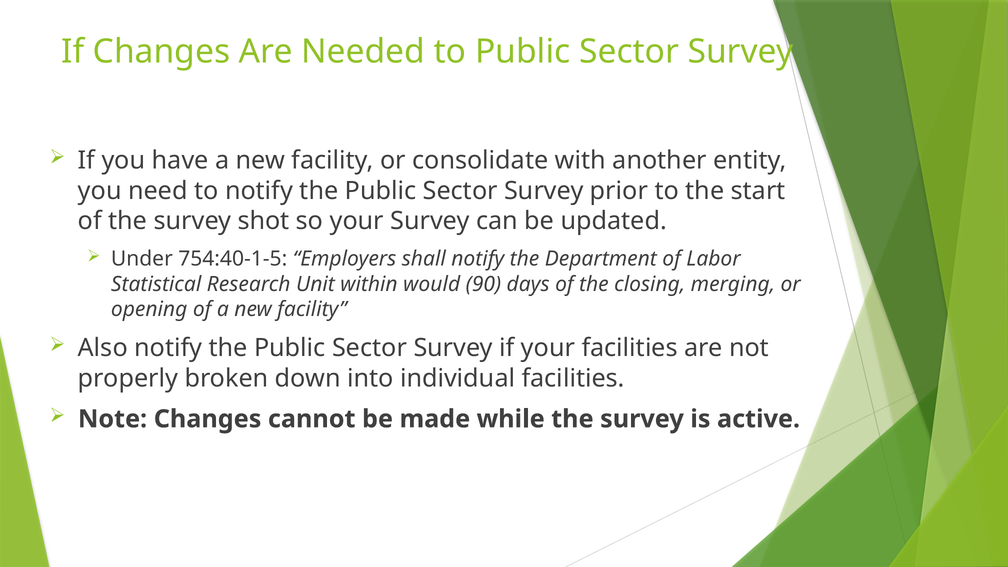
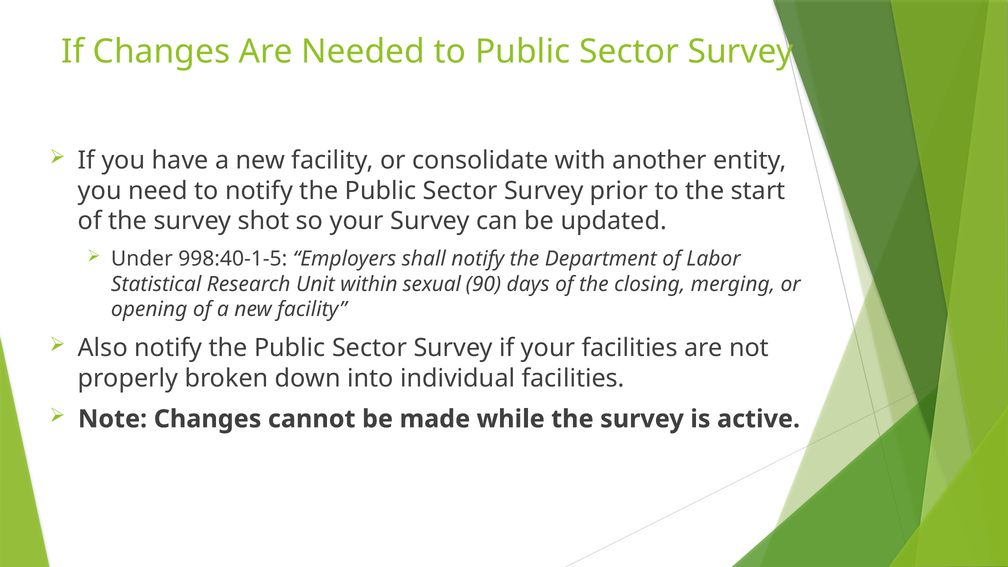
754:40-1-5: 754:40-1-5 -> 998:40-1-5
would: would -> sexual
